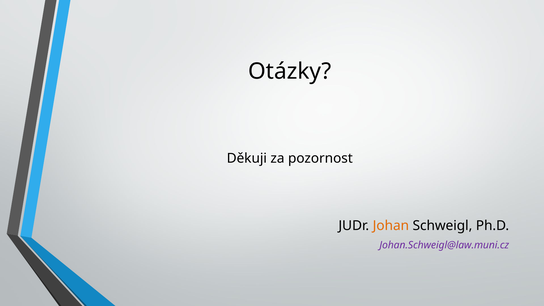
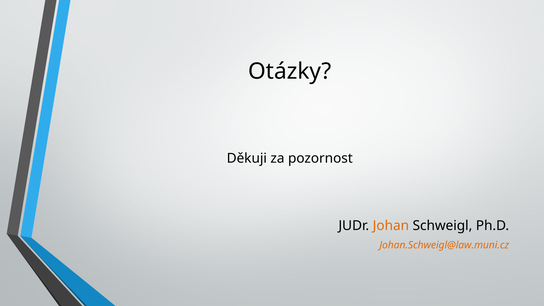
Johan.Schweigl@law.muni.cz colour: purple -> orange
